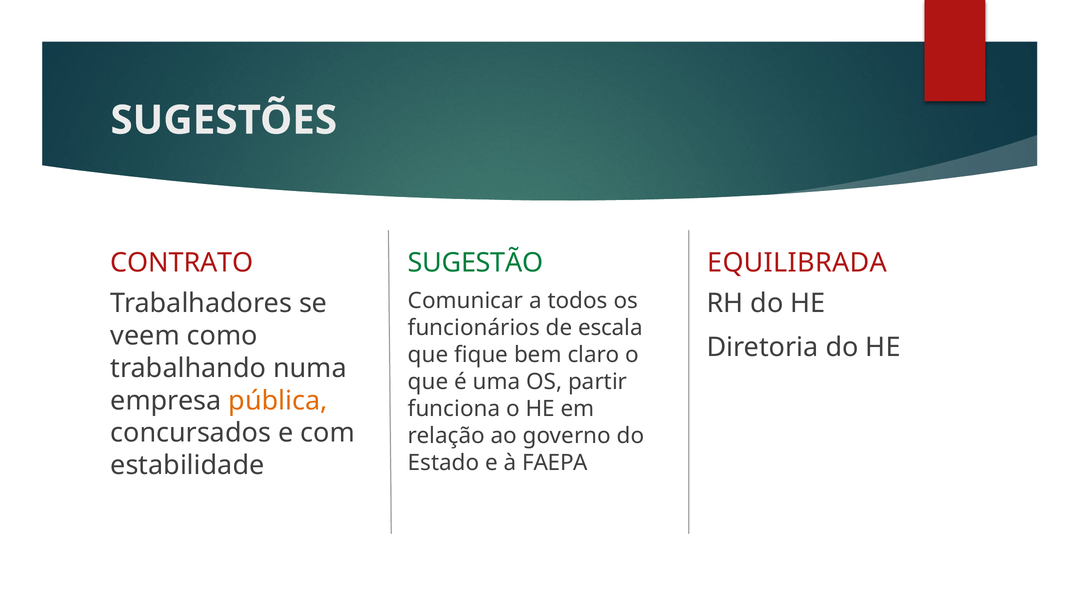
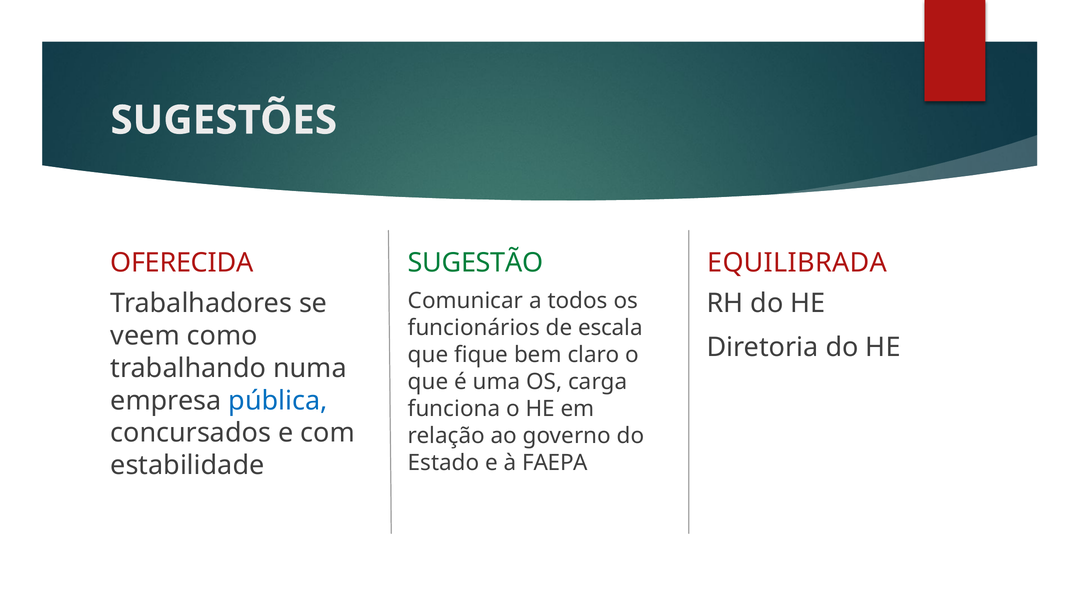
CONTRATO: CONTRATO -> OFERECIDA
partir: partir -> carga
pública colour: orange -> blue
